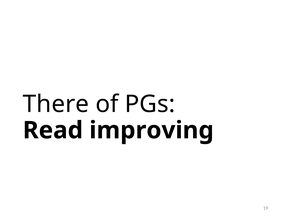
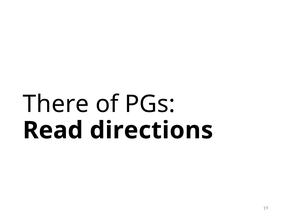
improving: improving -> directions
